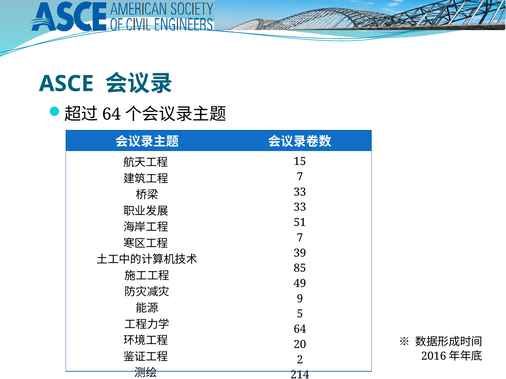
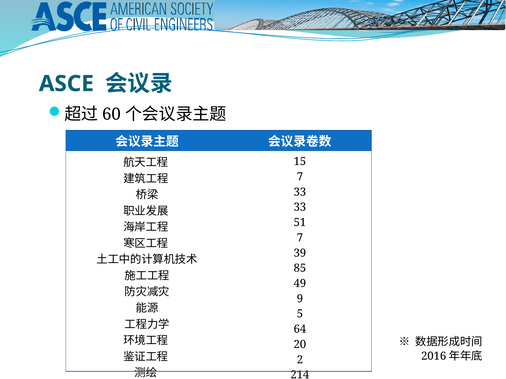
64 at (112, 114): 64 -> 60
